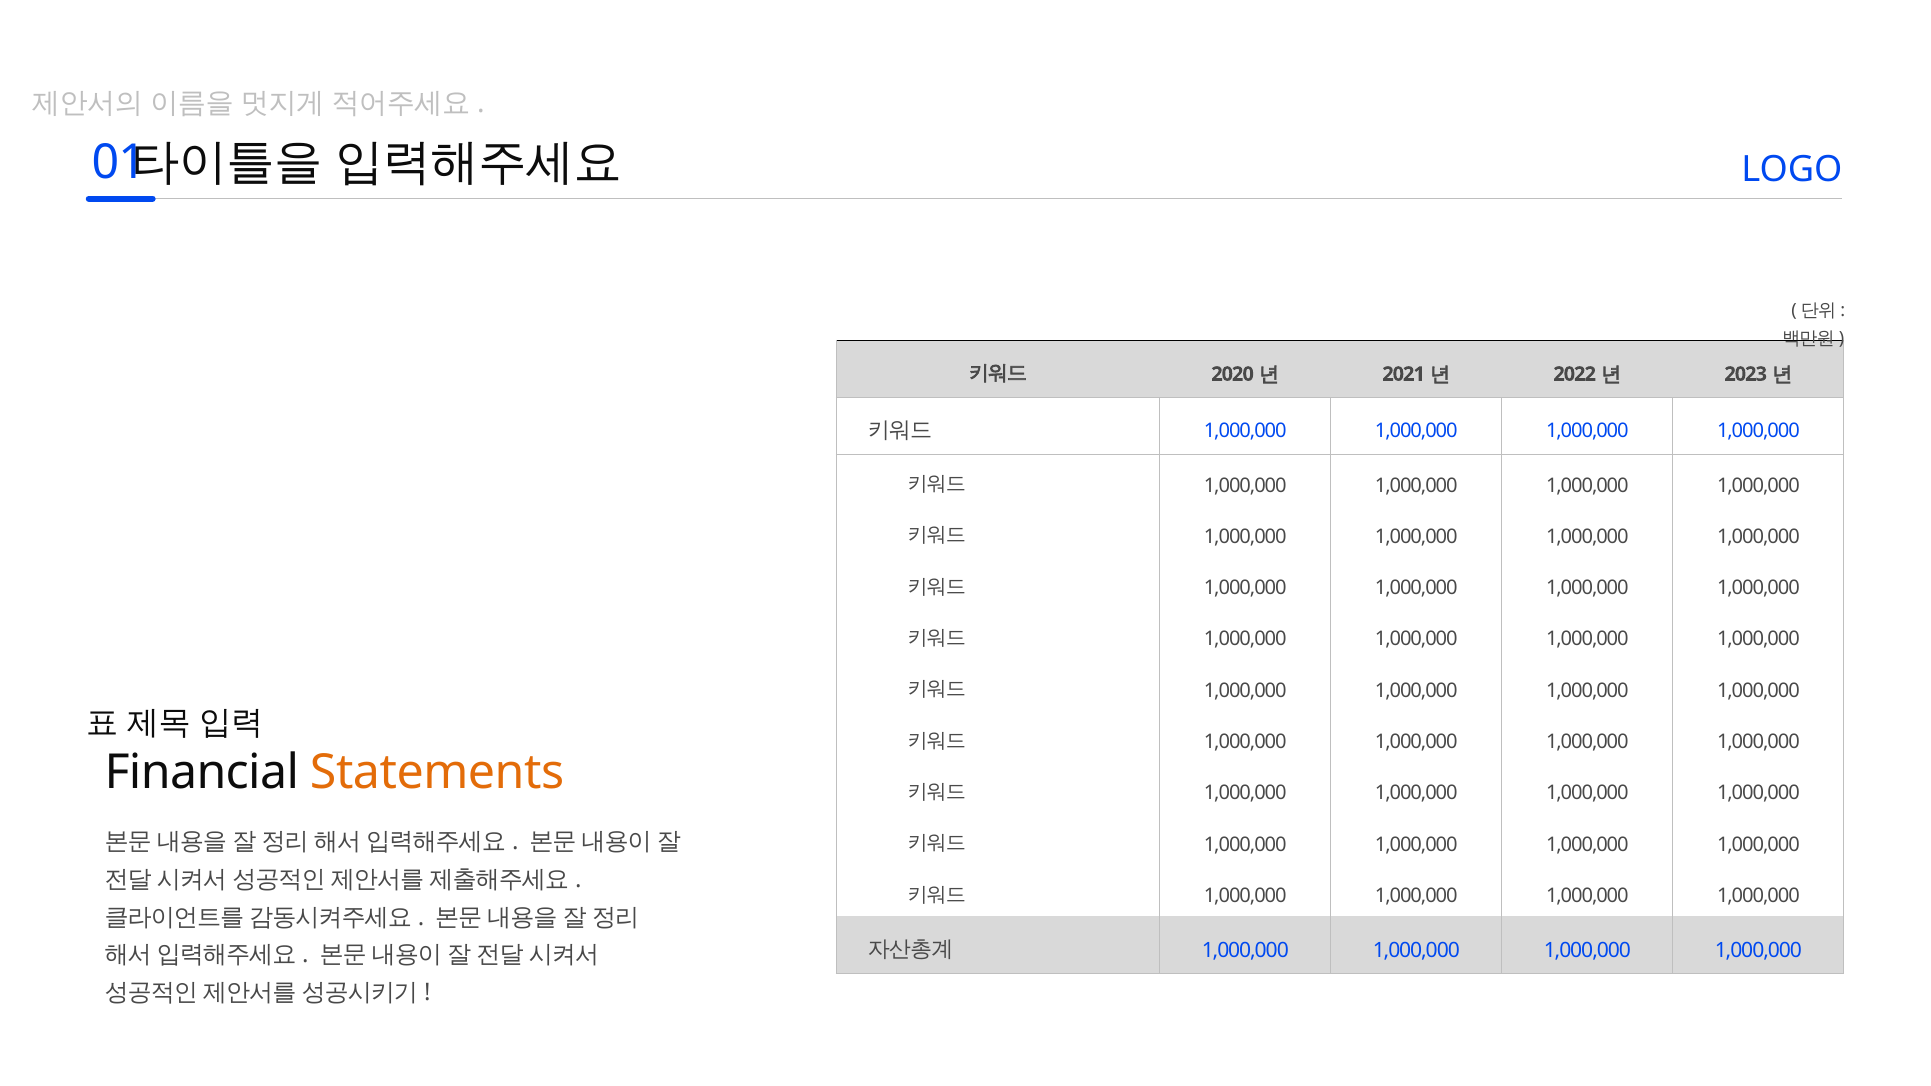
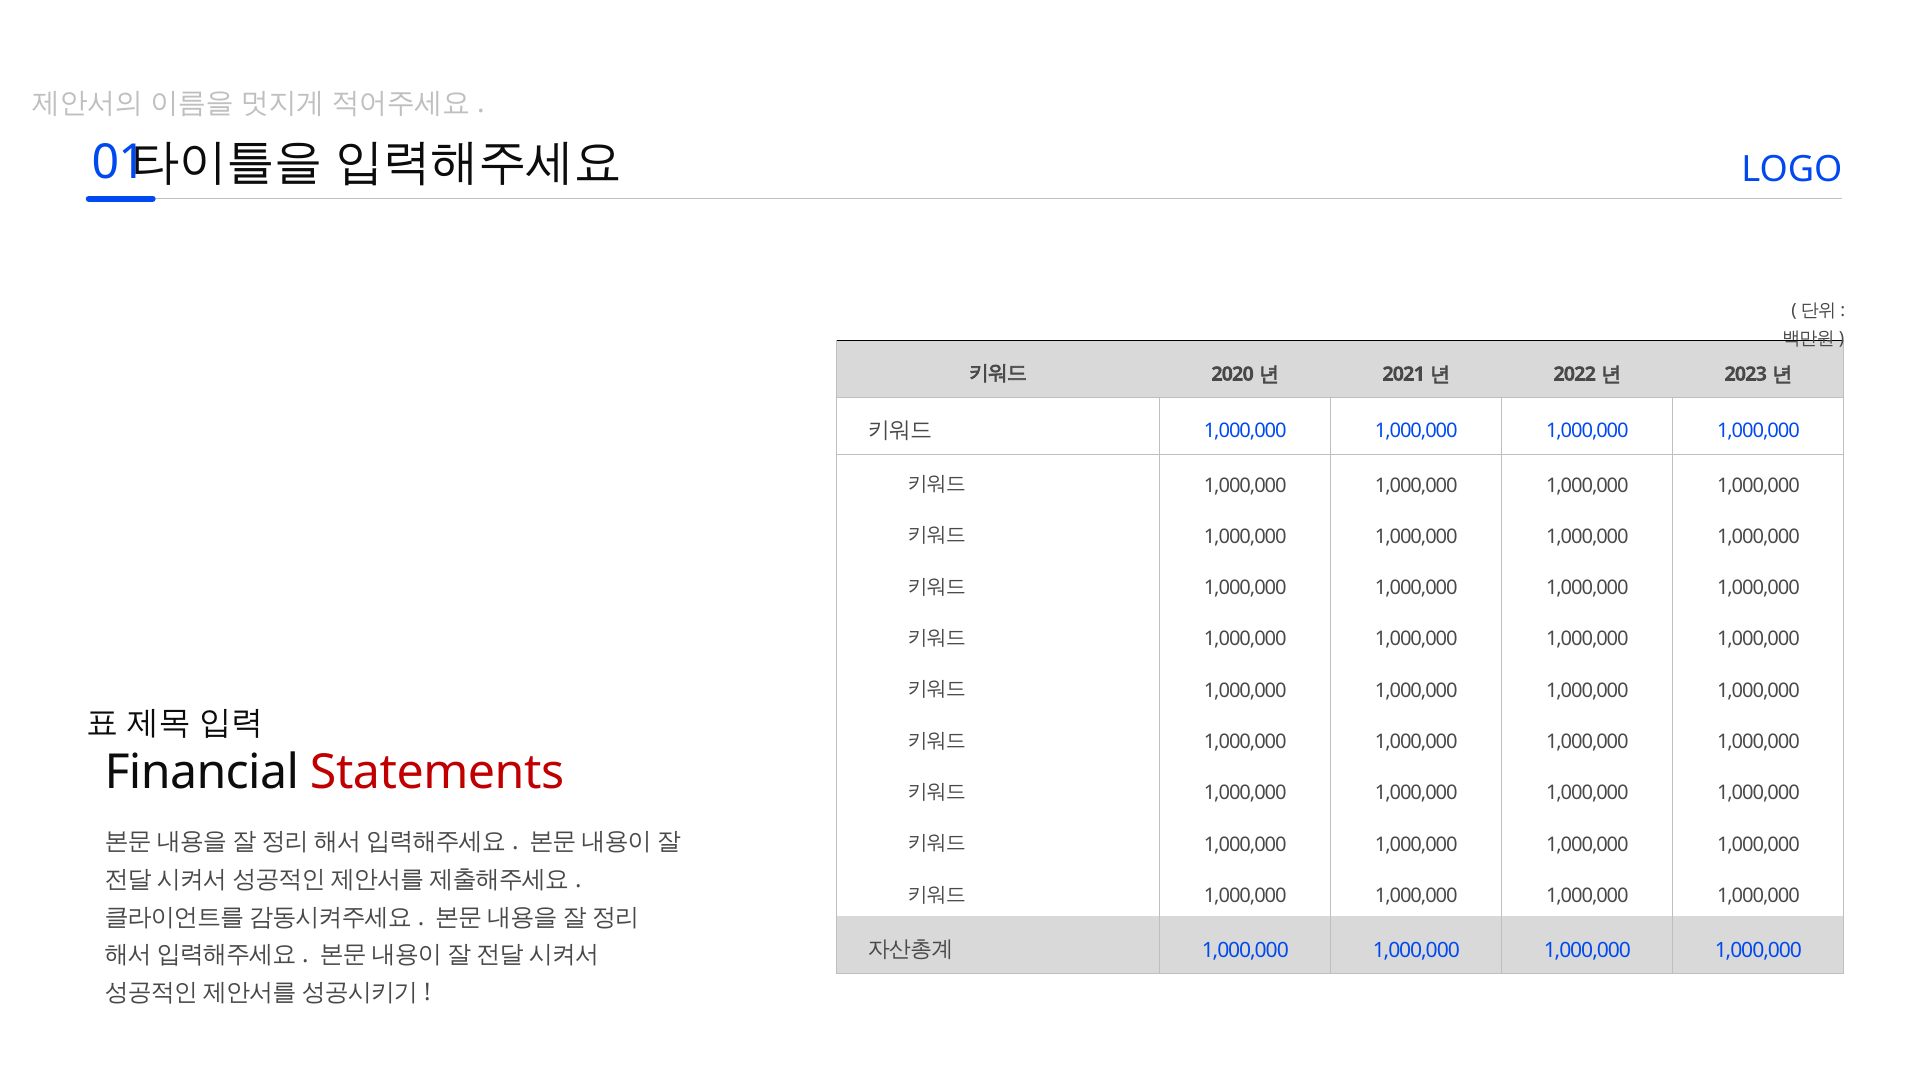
Statements colour: orange -> red
